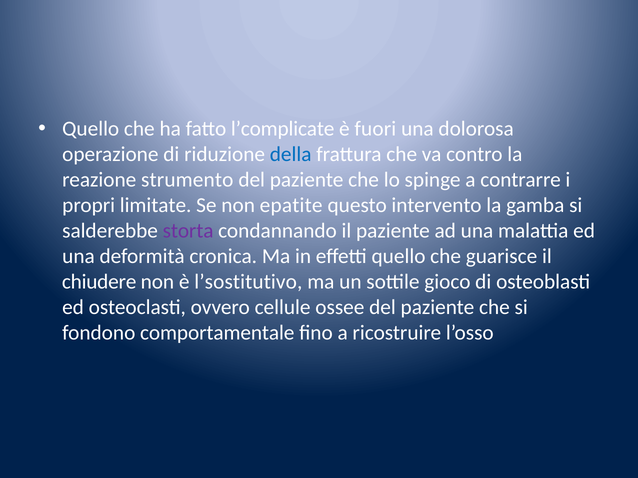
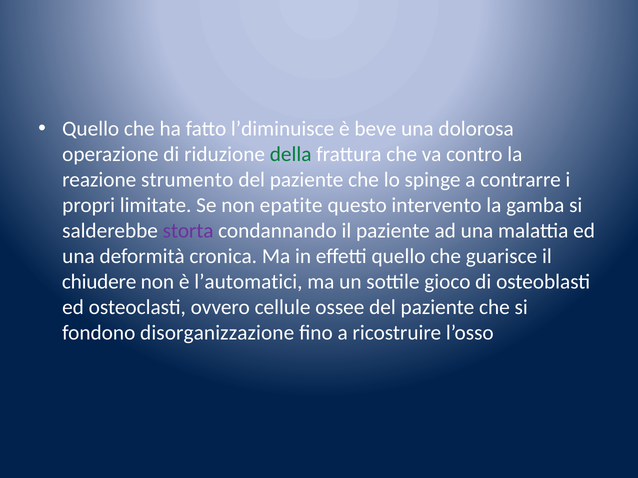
l’complicate: l’complicate -> l’diminuisce
fuori: fuori -> beve
della colour: blue -> green
l’sostitutivo: l’sostitutivo -> l’automatici
comportamentale: comportamentale -> disorganizzazione
